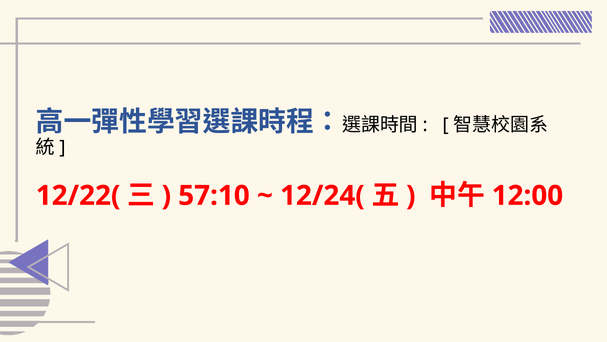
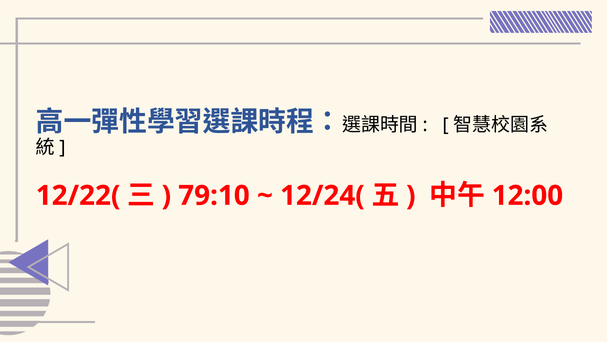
57:10: 57:10 -> 79:10
